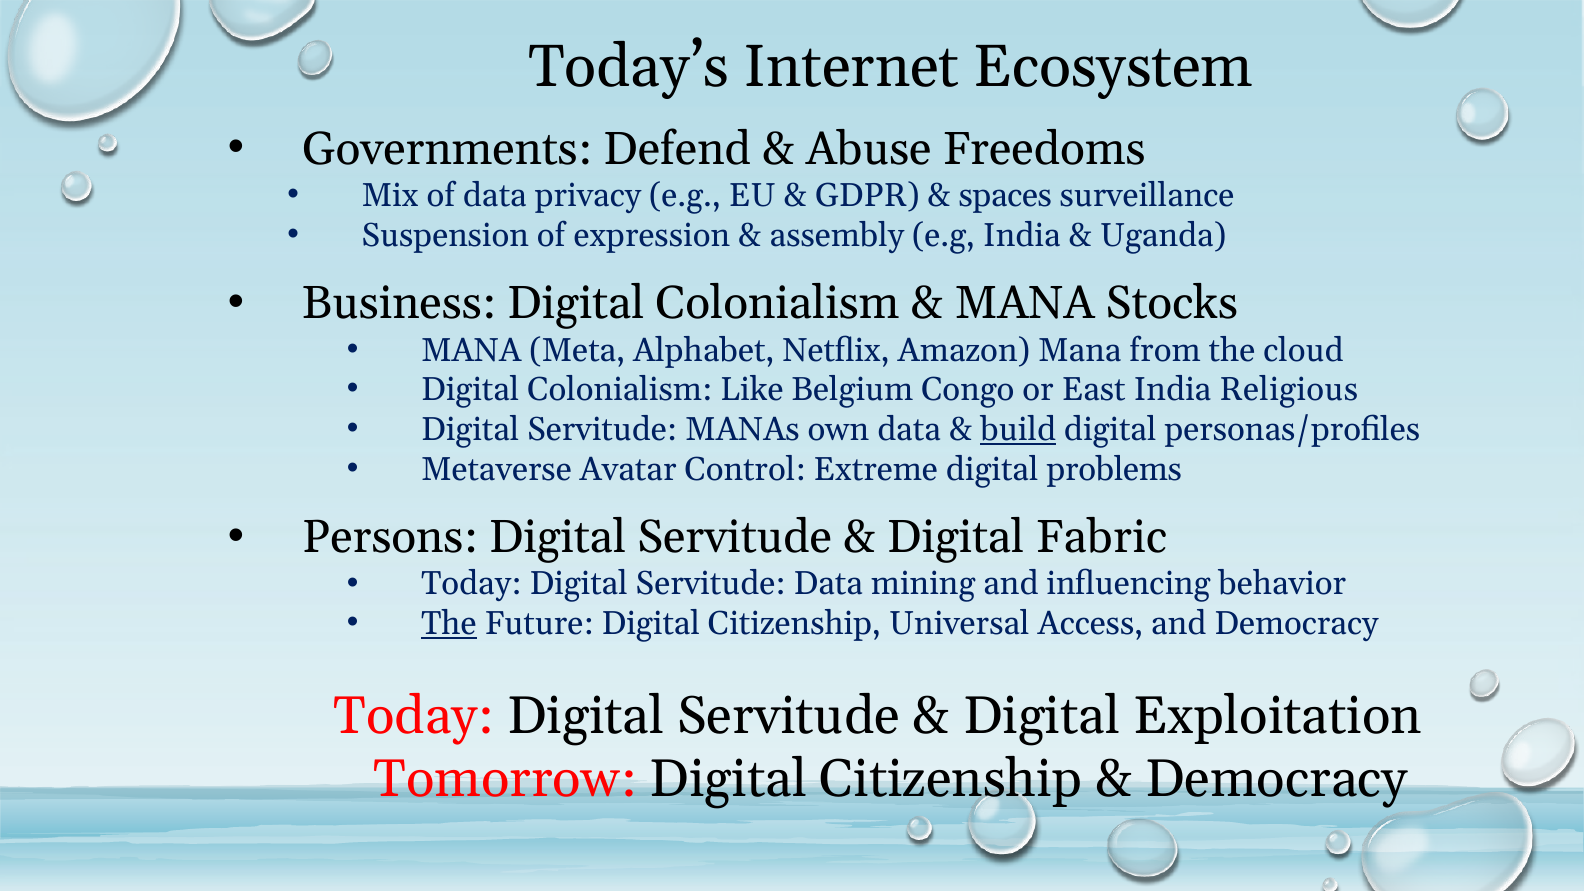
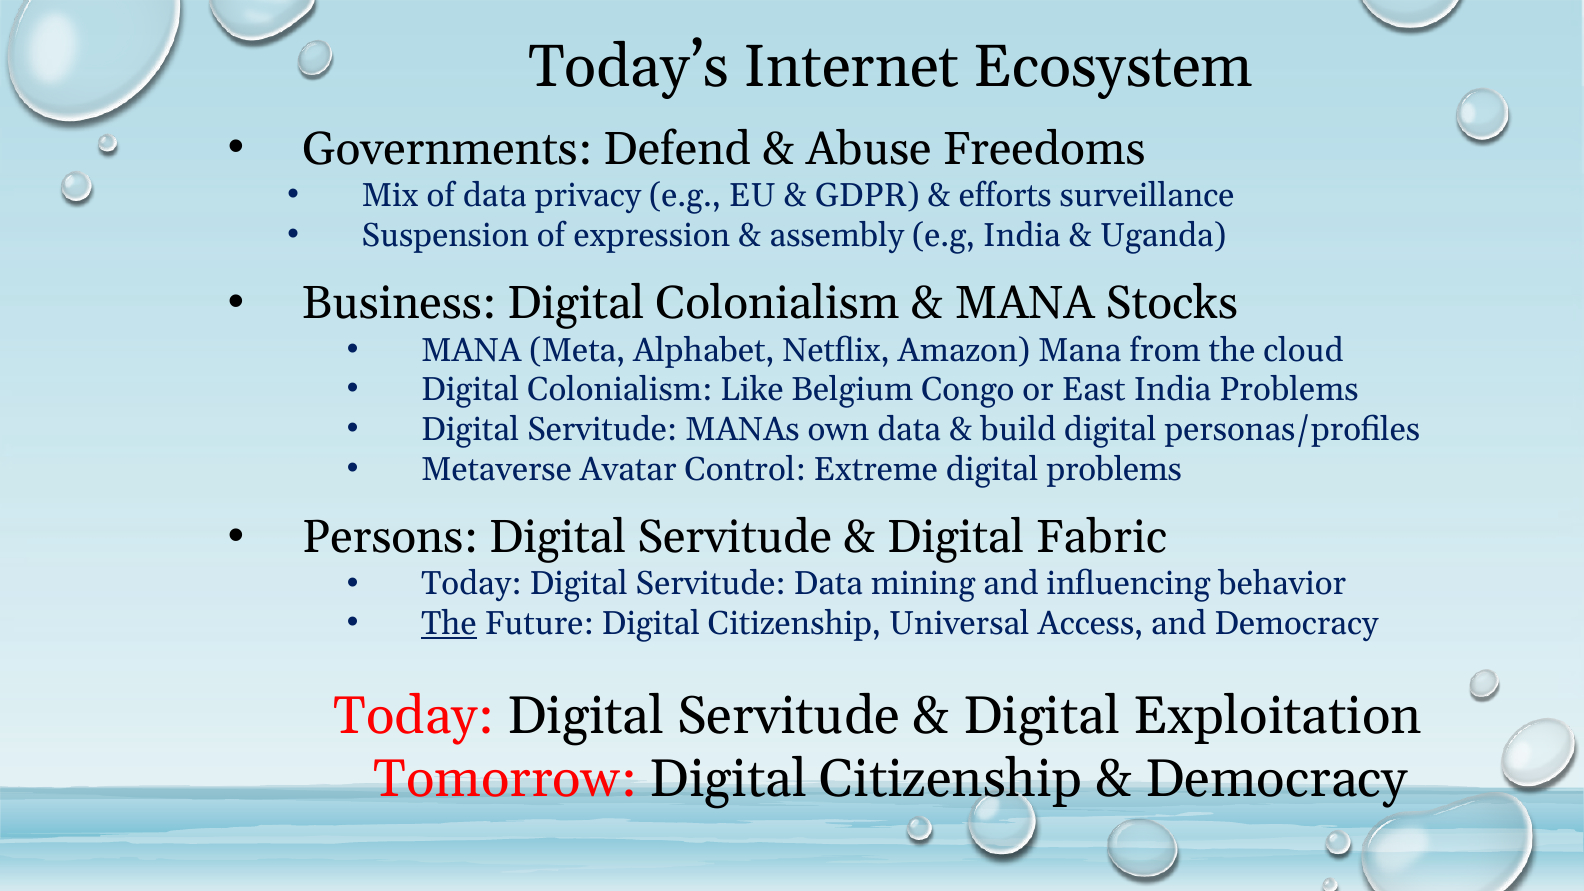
spaces: spaces -> efforts
India Religious: Religious -> Problems
build underline: present -> none
